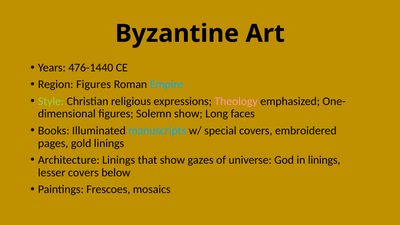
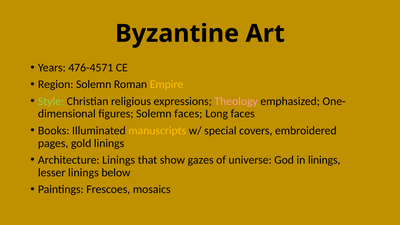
476-1440: 476-1440 -> 476-4571
Region Figures: Figures -> Solemn
Empire colour: light blue -> yellow
Solemn show: show -> faces
manuscripts colour: light blue -> yellow
lesser covers: covers -> linings
